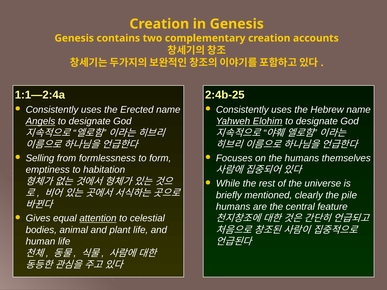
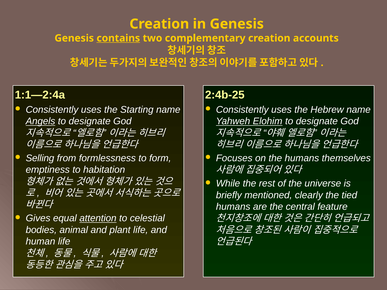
contains underline: none -> present
Erected: Erected -> Starting
pile: pile -> tied
